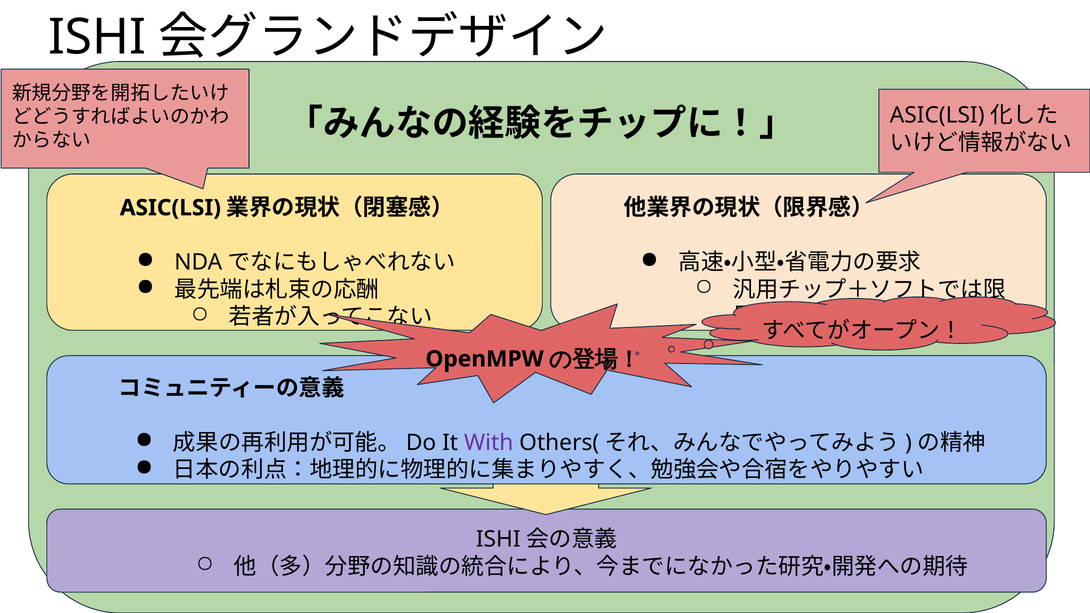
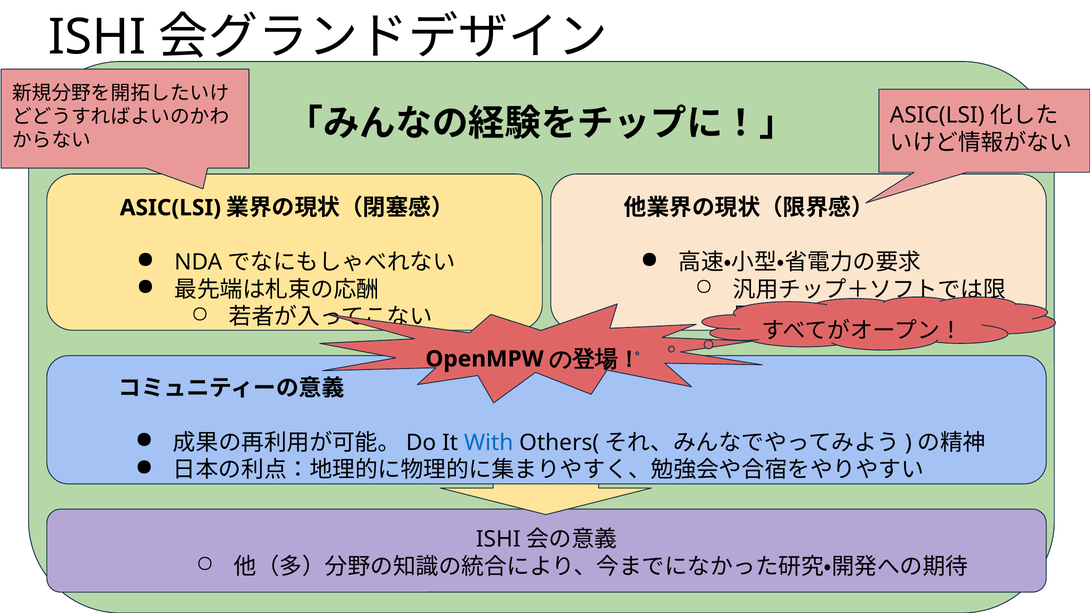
With colour: purple -> blue
